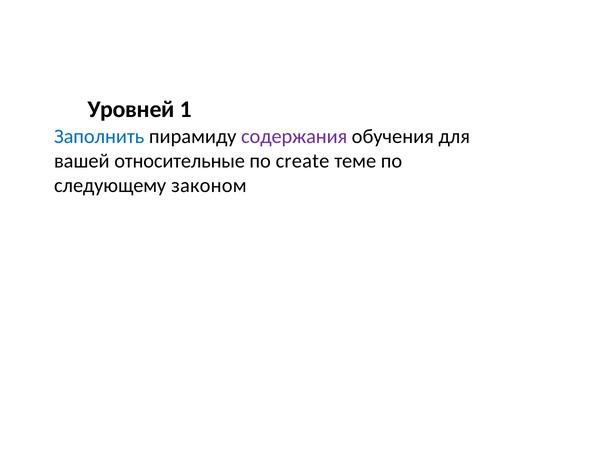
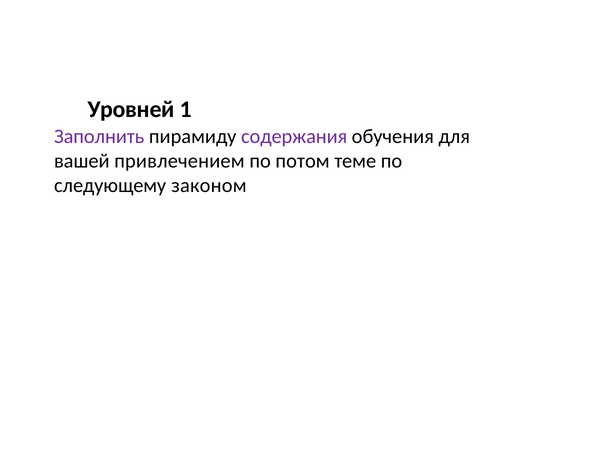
Заполнить colour: blue -> purple
относительные: относительные -> привлечением
create: create -> потом
